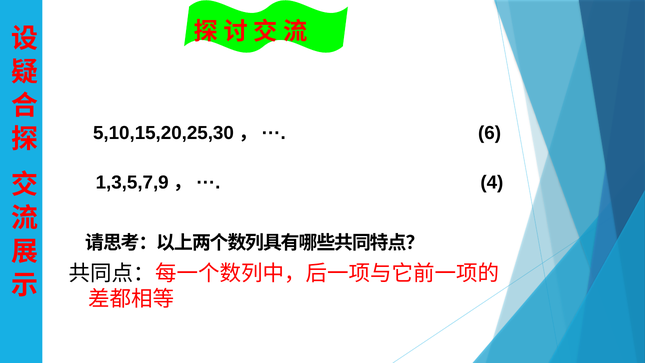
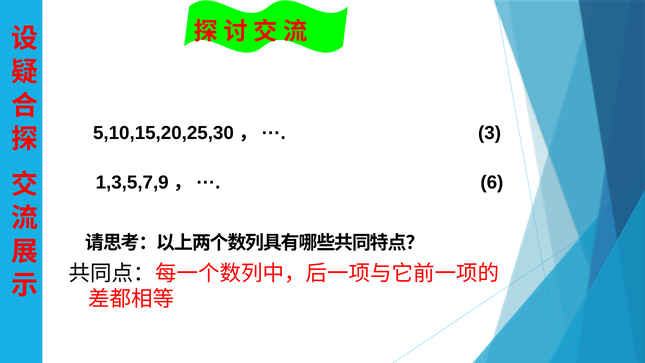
6: 6 -> 3
4: 4 -> 6
